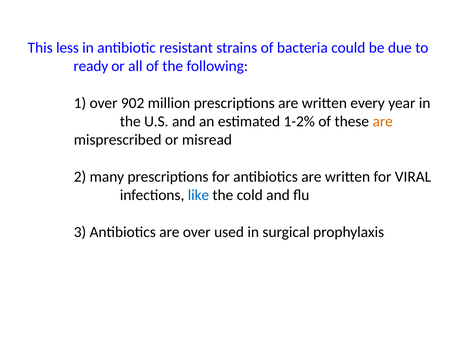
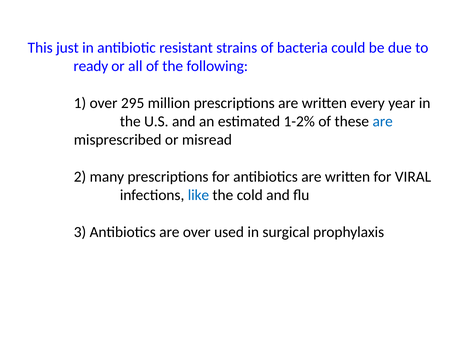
less: less -> just
902: 902 -> 295
are at (383, 121) colour: orange -> blue
